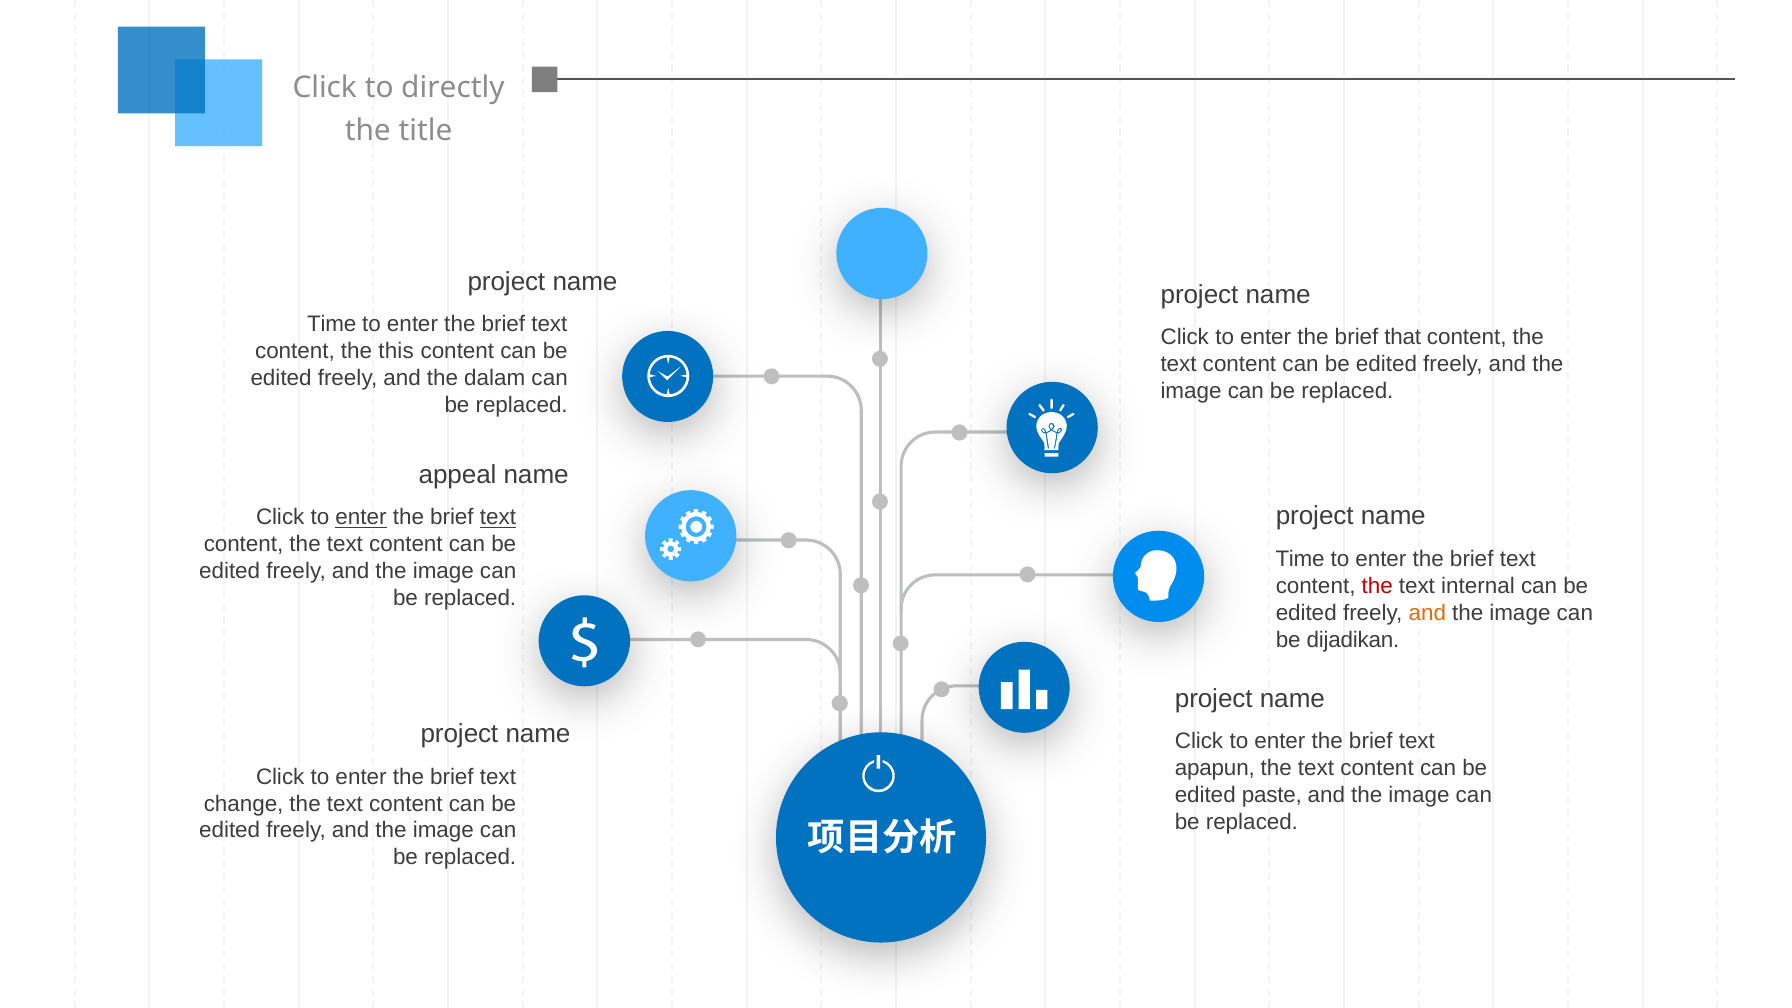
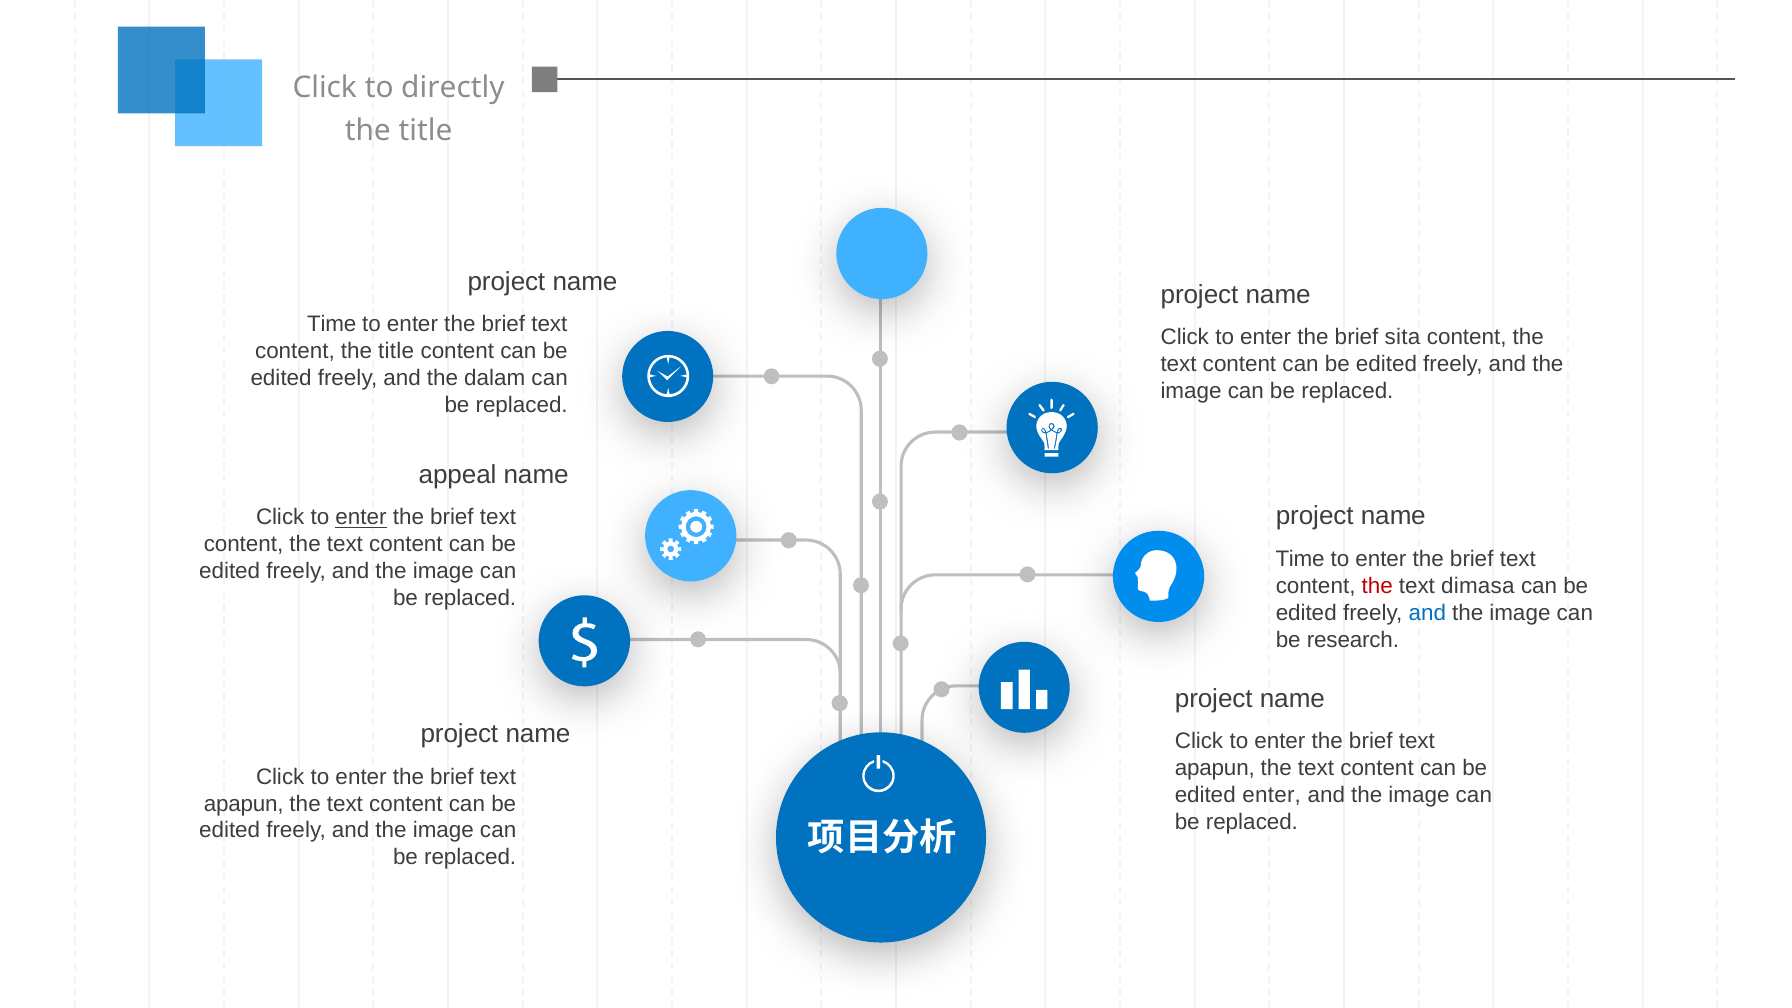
that: that -> sita
content the this: this -> title
text at (498, 518) underline: present -> none
internal: internal -> dimasa
and at (1427, 613) colour: orange -> blue
dijadikan: dijadikan -> research
edited paste: paste -> enter
change at (244, 804): change -> apapun
